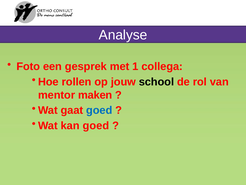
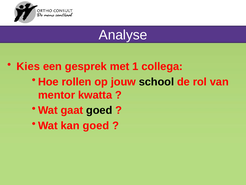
Foto: Foto -> Kies
maken: maken -> kwatta
goed at (99, 110) colour: blue -> black
